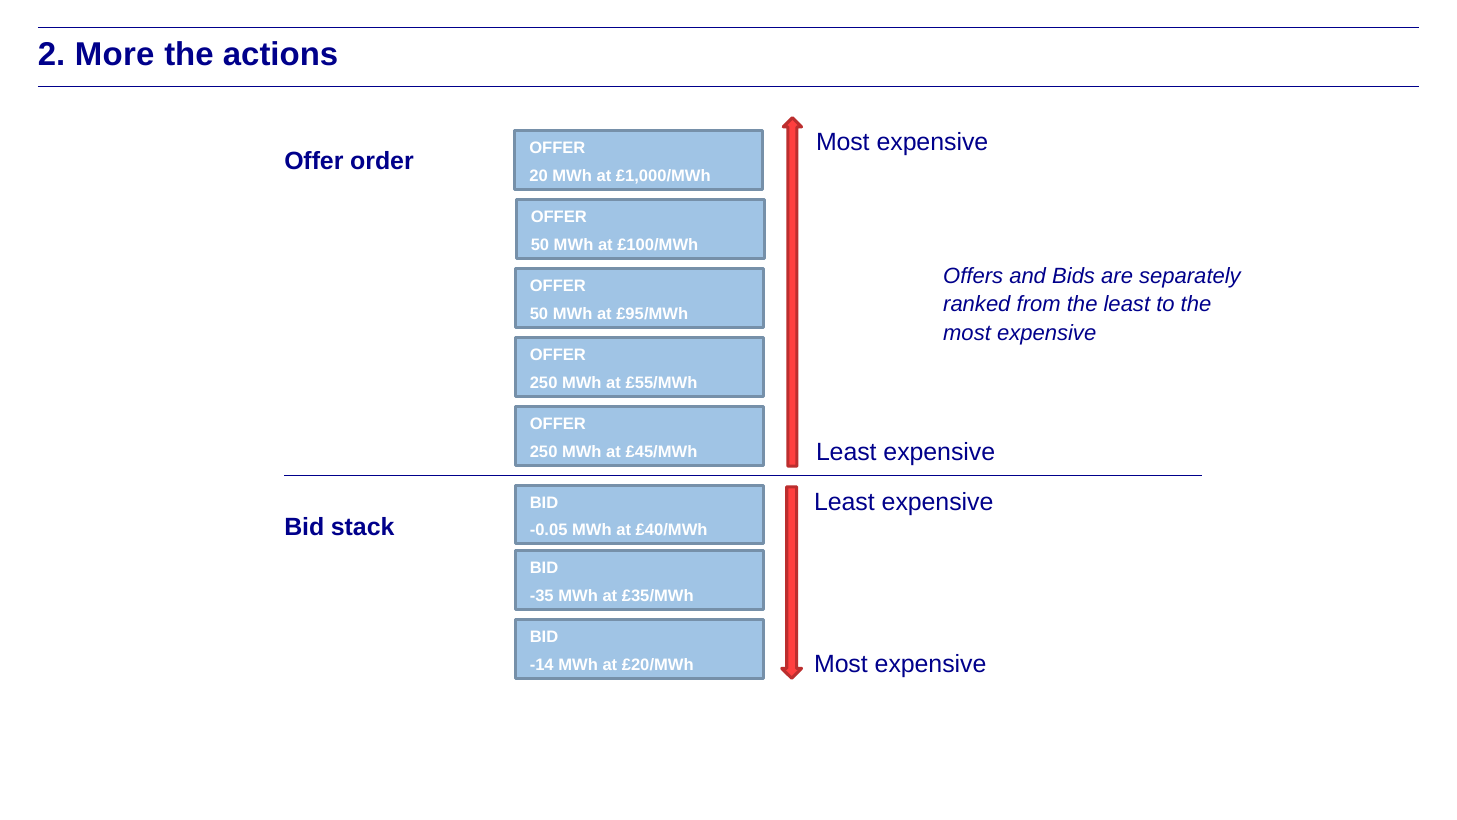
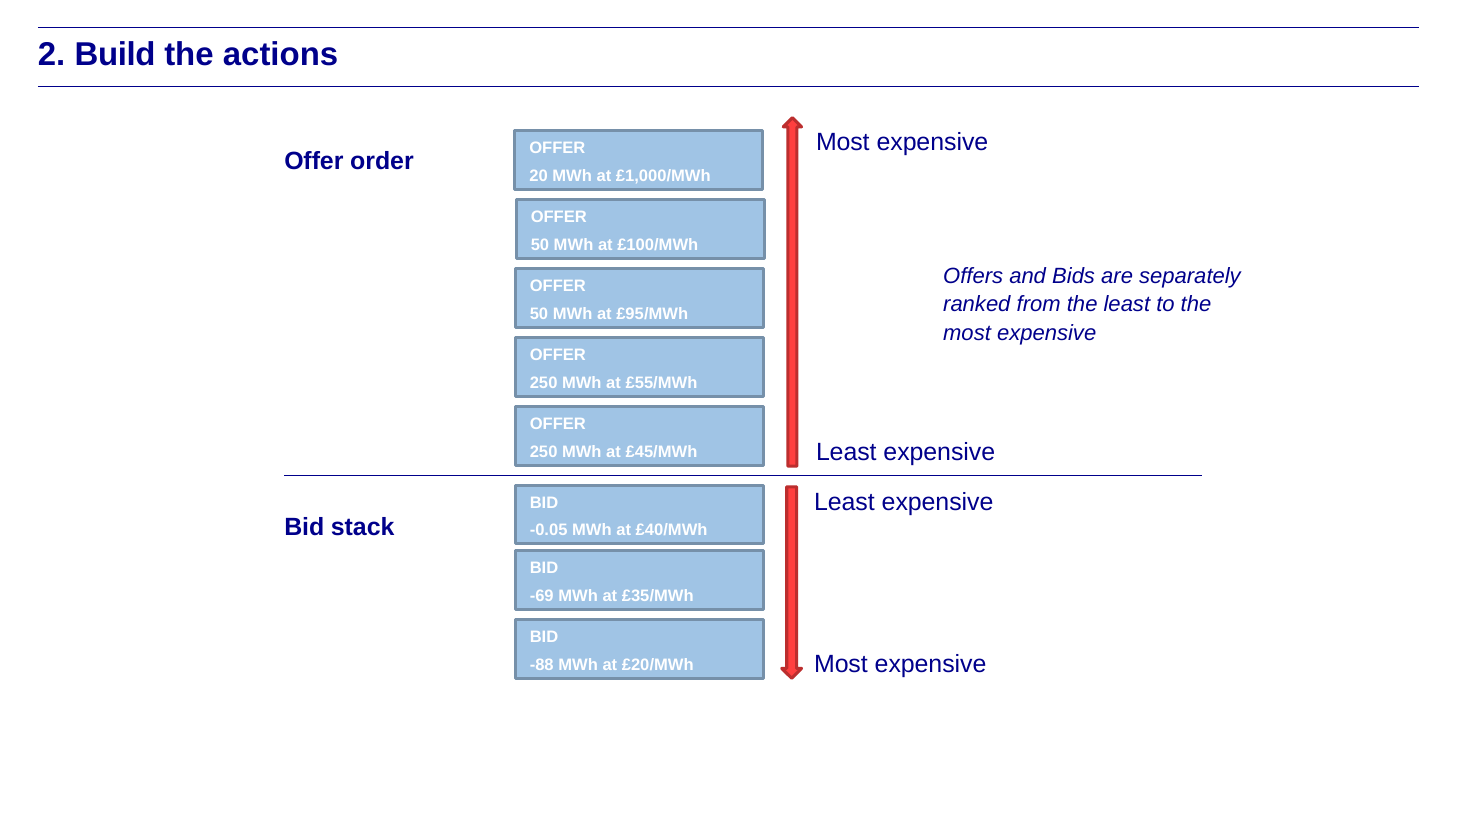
More: More -> Build
-35: -35 -> -69
-14: -14 -> -88
